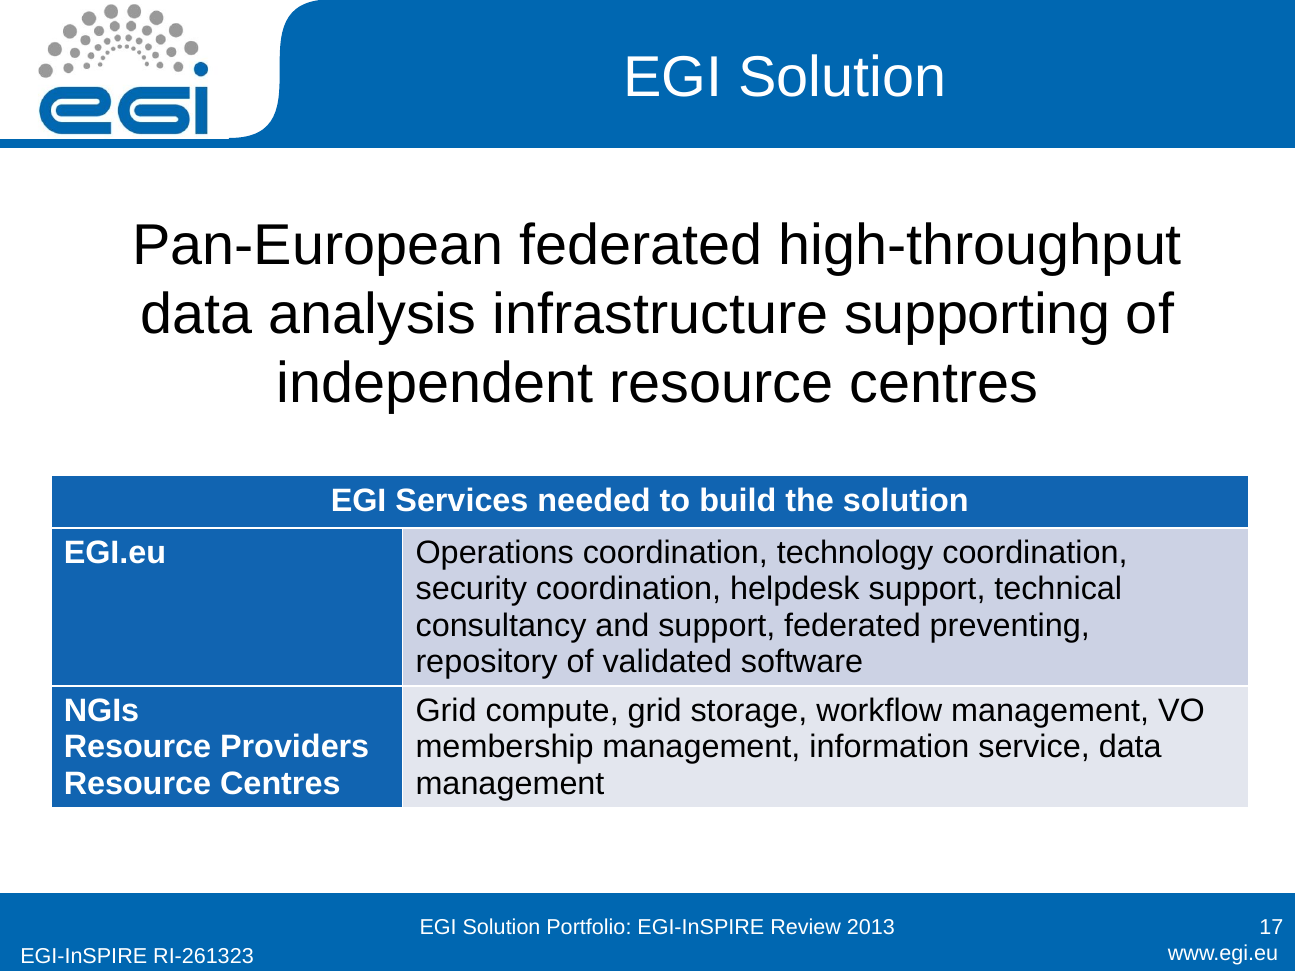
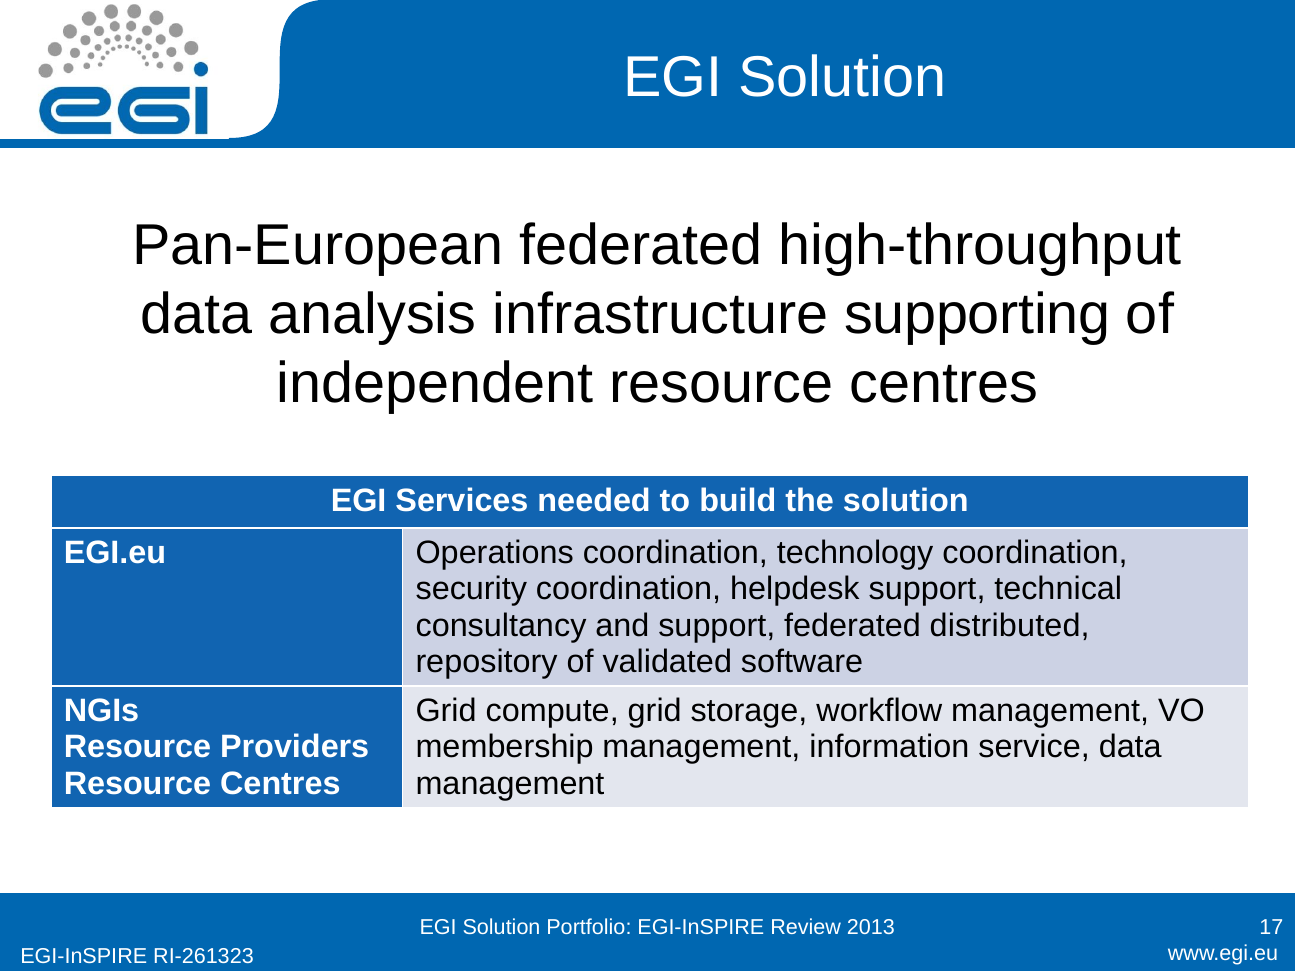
preventing: preventing -> distributed
